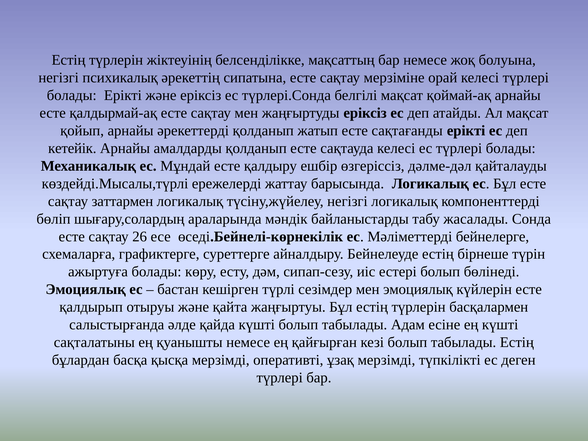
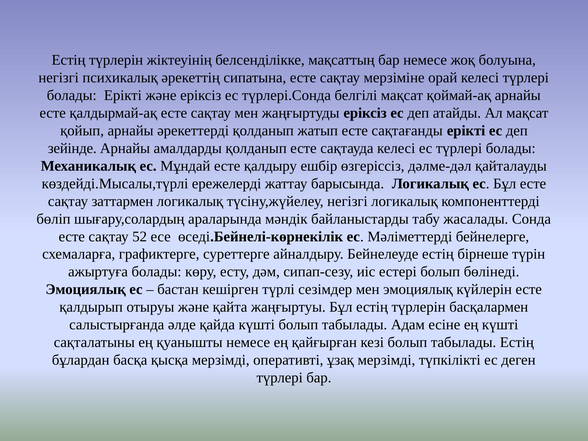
кетейік: кетейік -> зейінде
26: 26 -> 52
